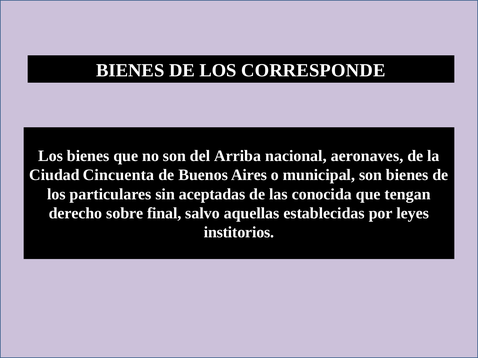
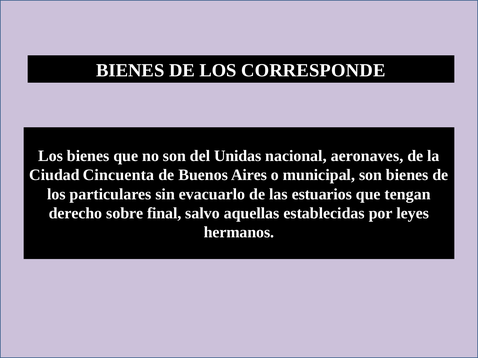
Arriba: Arriba -> Unidas
aceptadas: aceptadas -> evacuarlo
conocida: conocida -> estuarios
institorios: institorios -> hermanos
